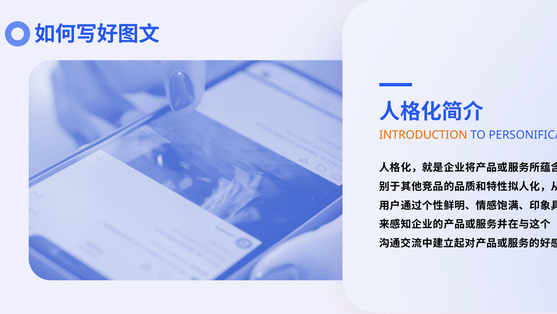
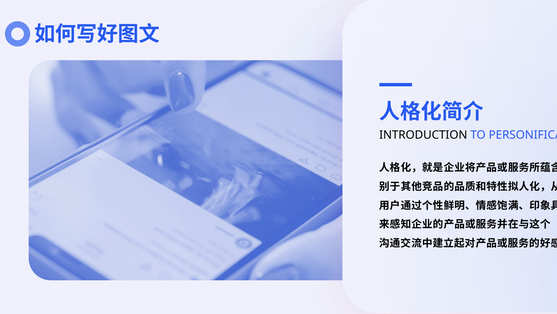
INTRODUCTION colour: orange -> black
